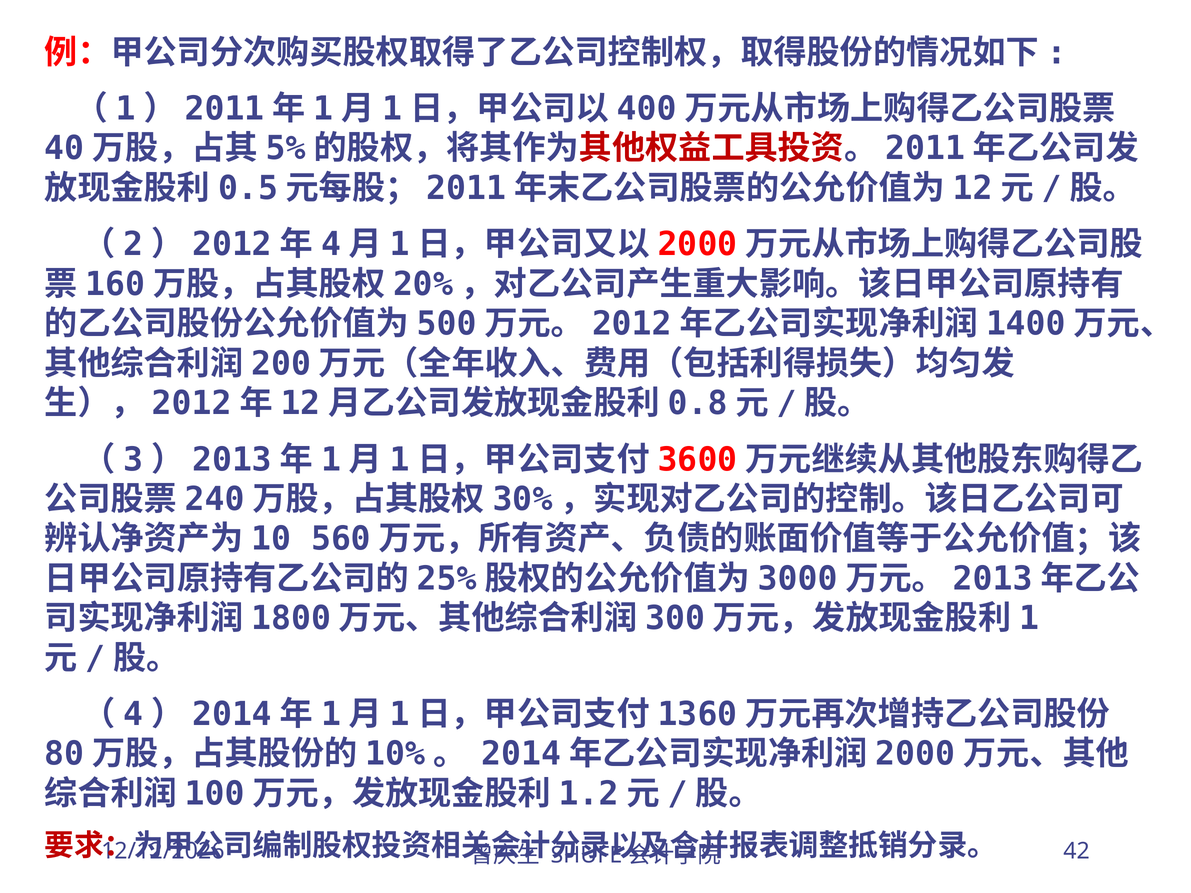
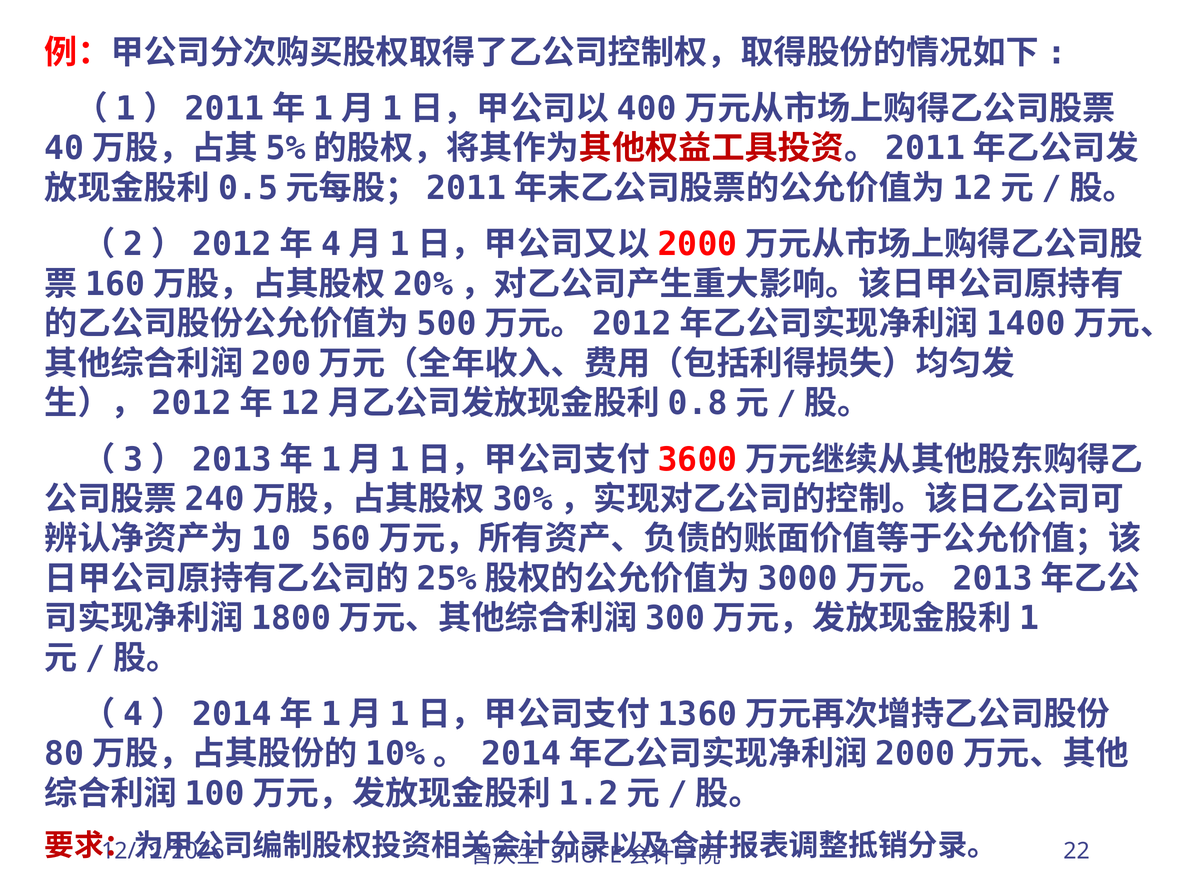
42: 42 -> 22
